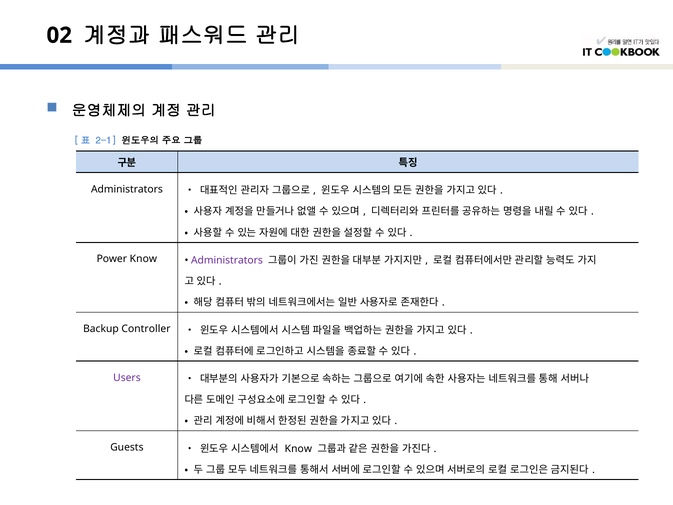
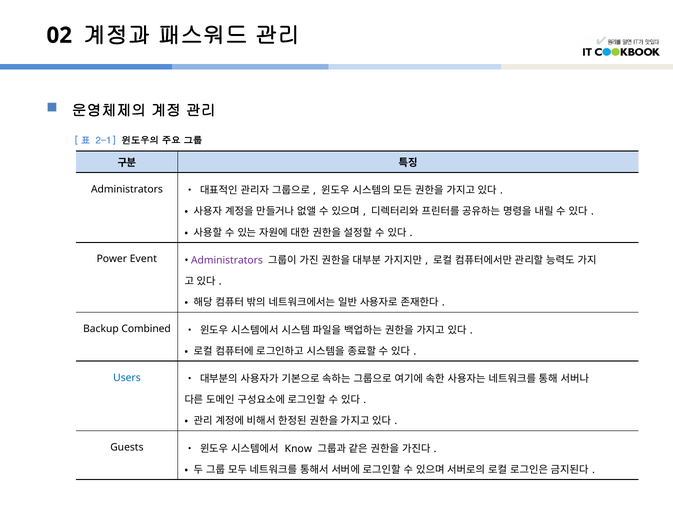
Power Know: Know -> Event
Controller: Controller -> Combined
Users colour: purple -> blue
